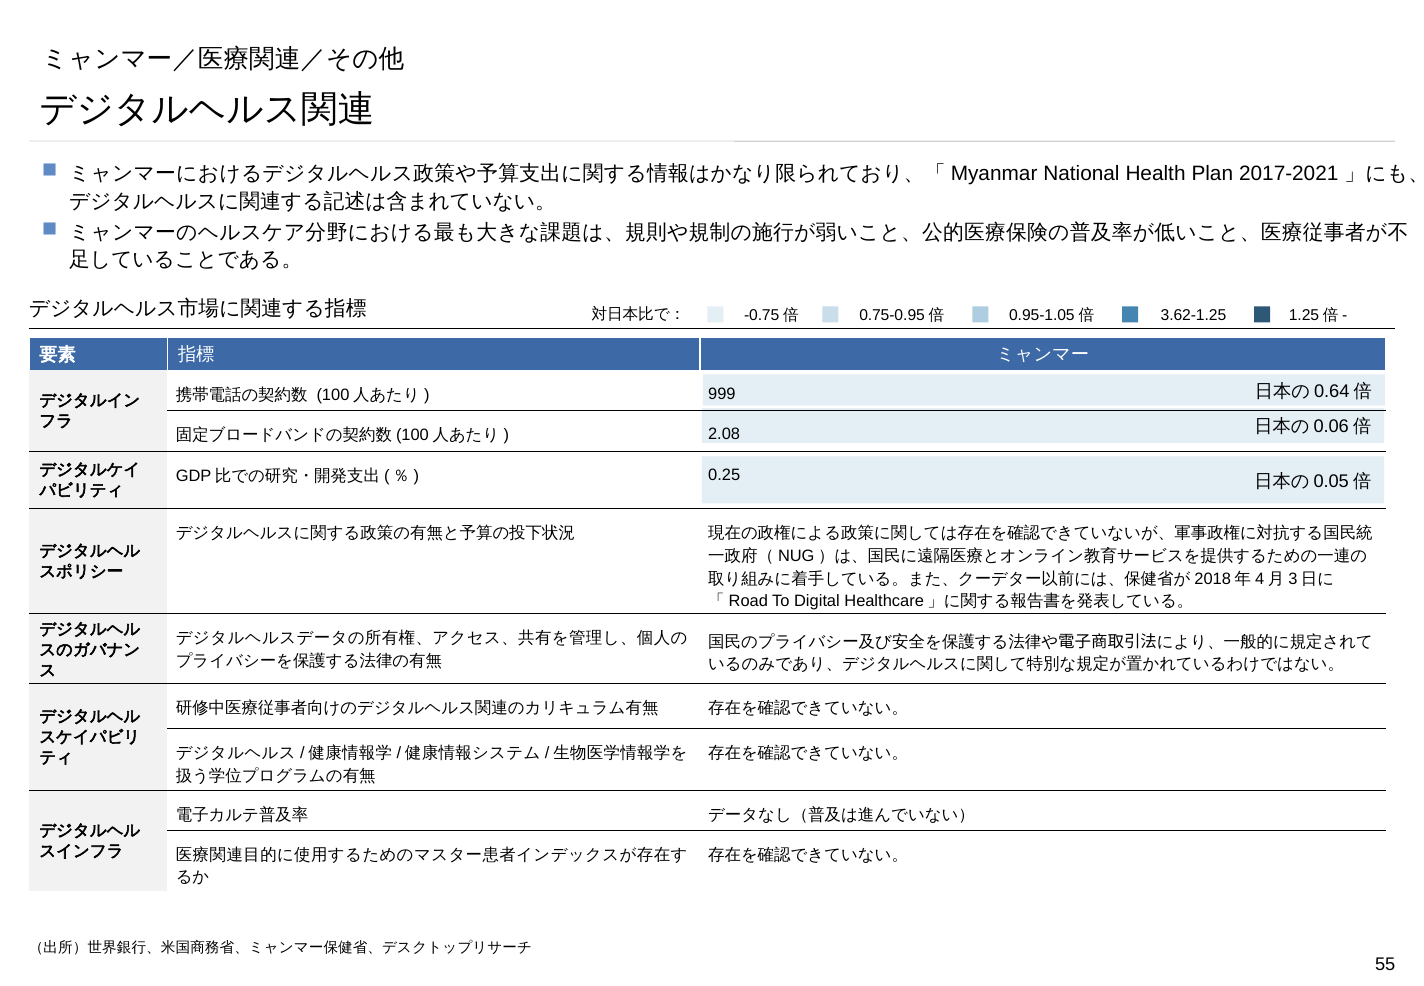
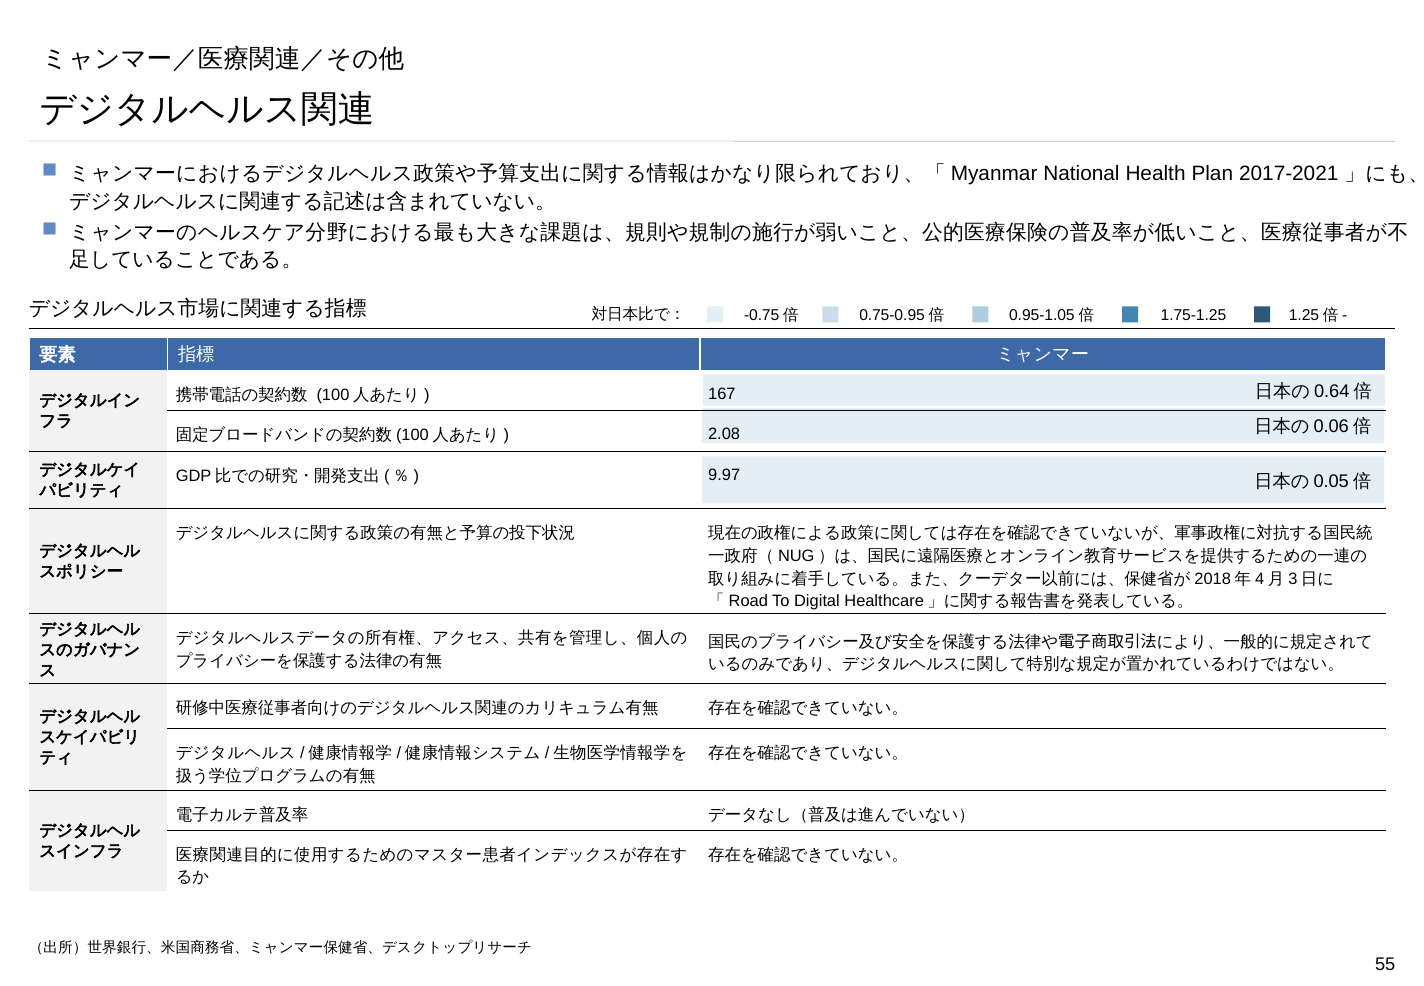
3.62-1.25: 3.62-1.25 -> 1.75-1.25
999: 999 -> 167
0.25: 0.25 -> 9.97
